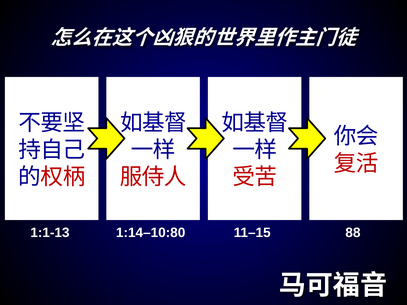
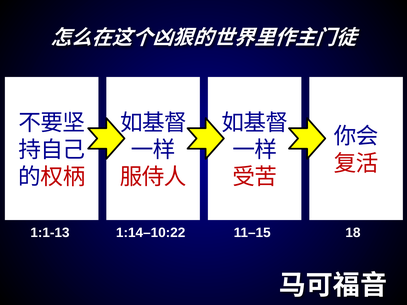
1:14–10:80: 1:14–10:80 -> 1:14–10:22
88: 88 -> 18
